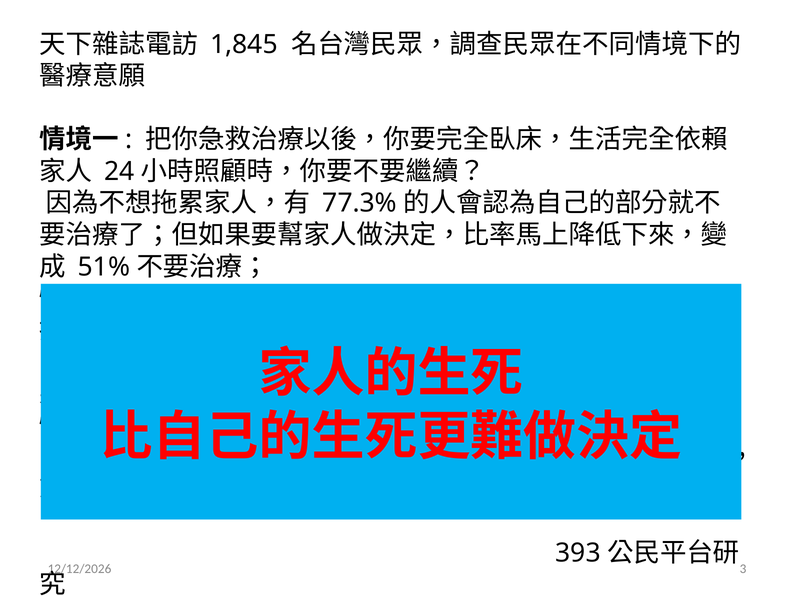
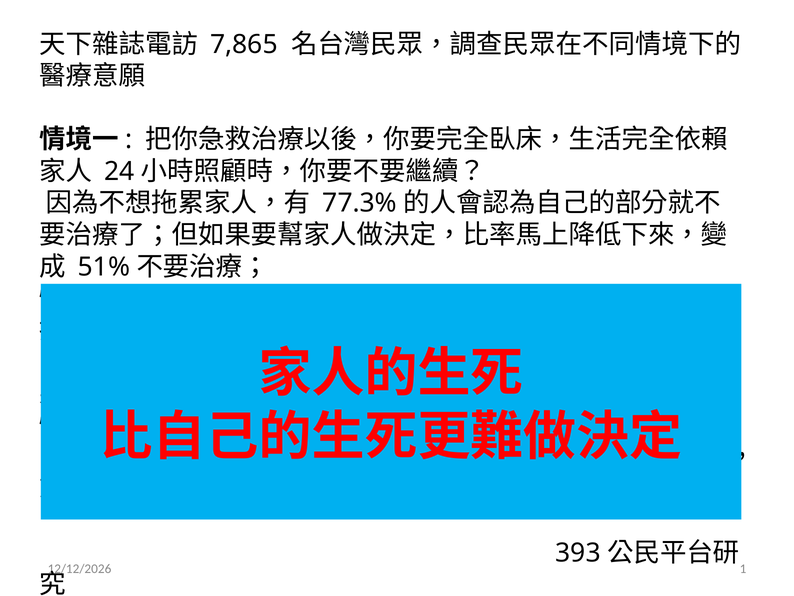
1,845: 1,845 -> 7,865
3: 3 -> 1
